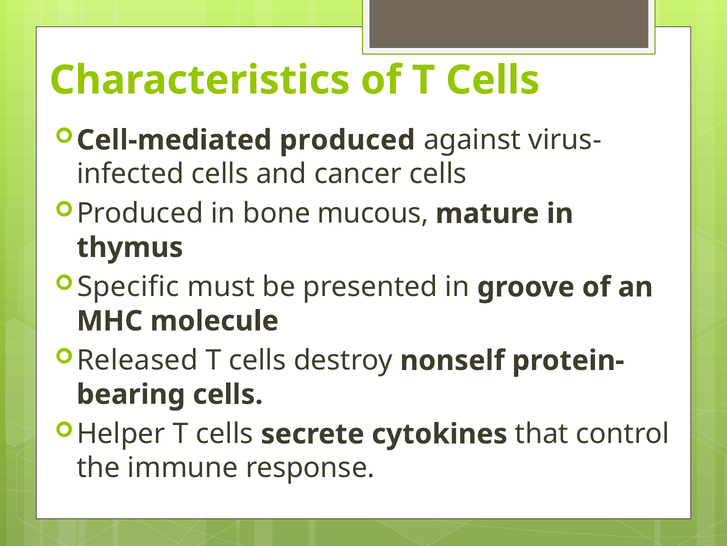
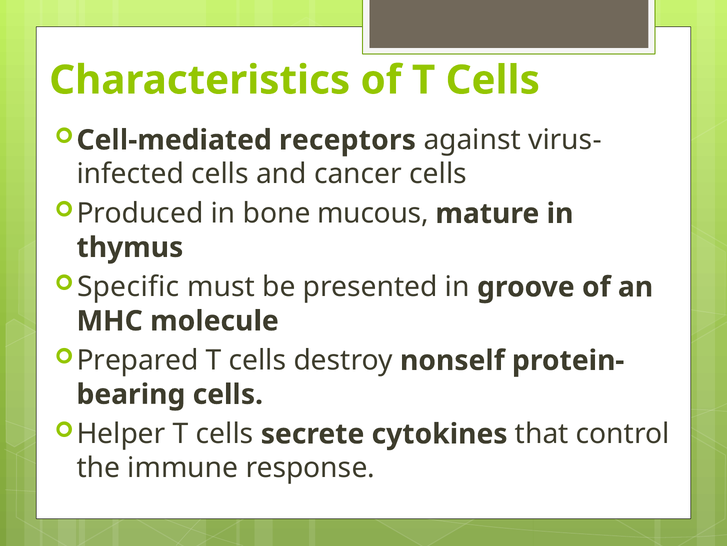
Cell-mediated produced: produced -> receptors
Released: Released -> Prepared
